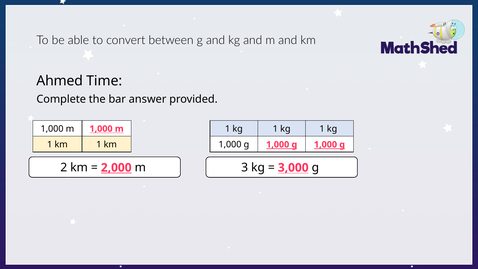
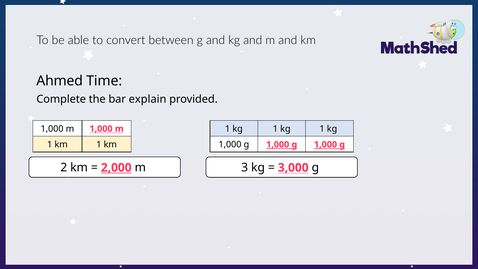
answer: answer -> explain
